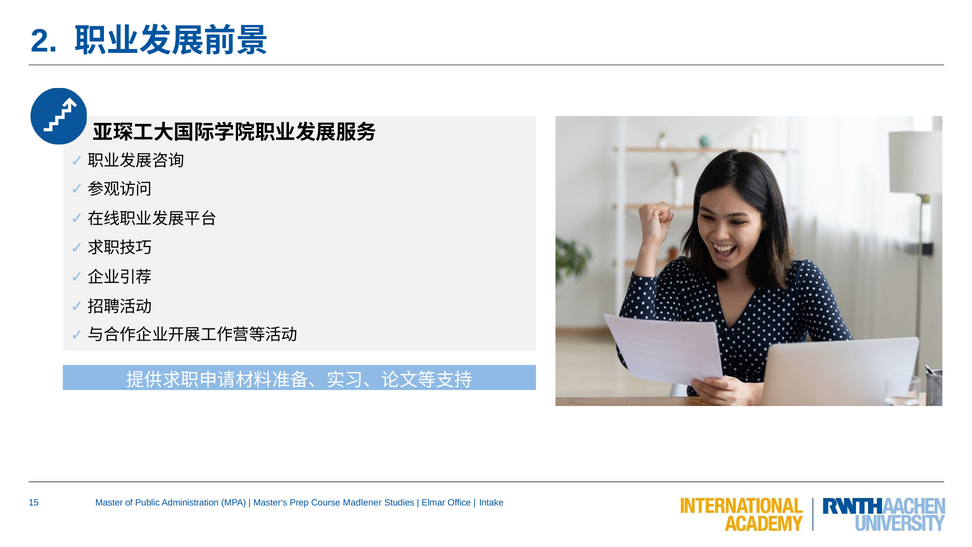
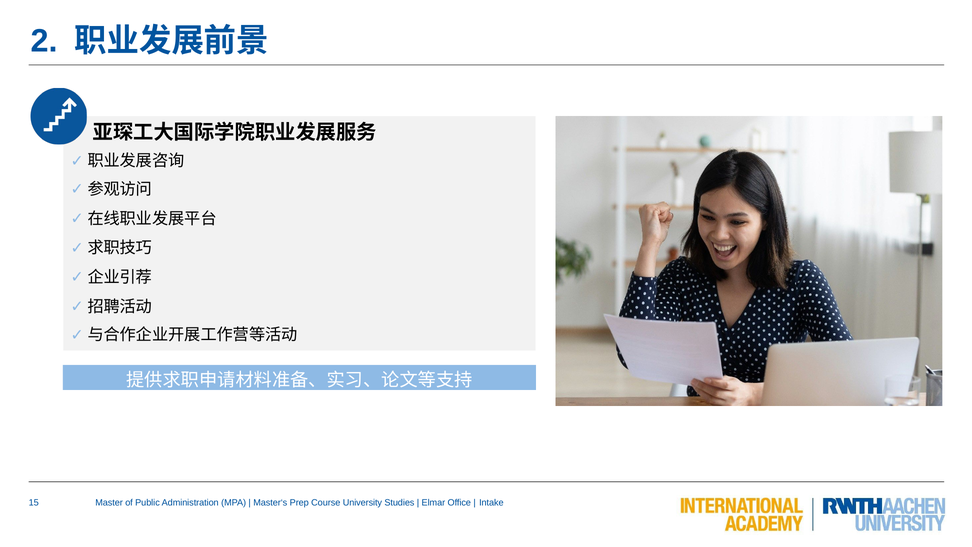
Madlener: Madlener -> University
